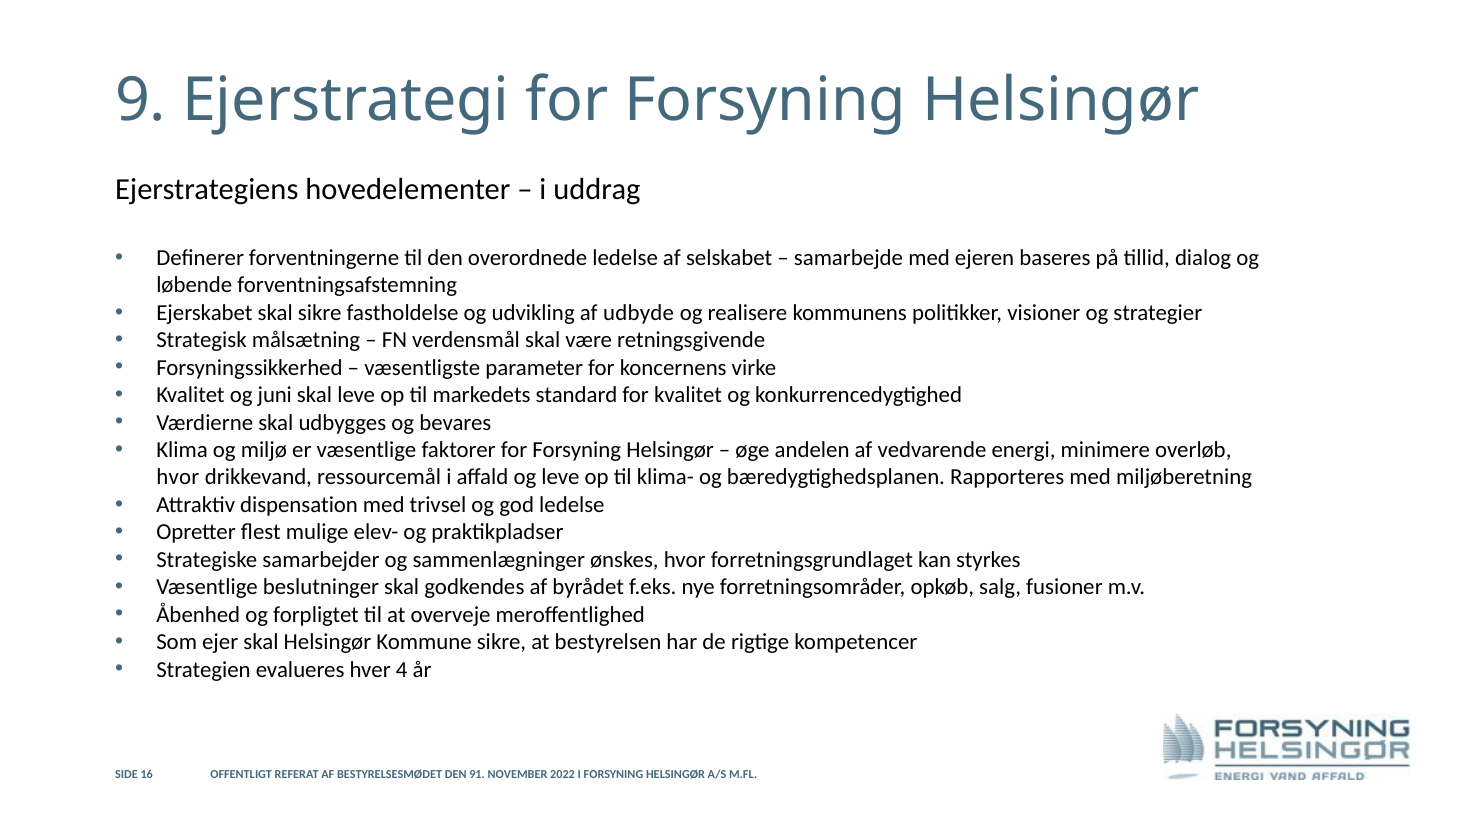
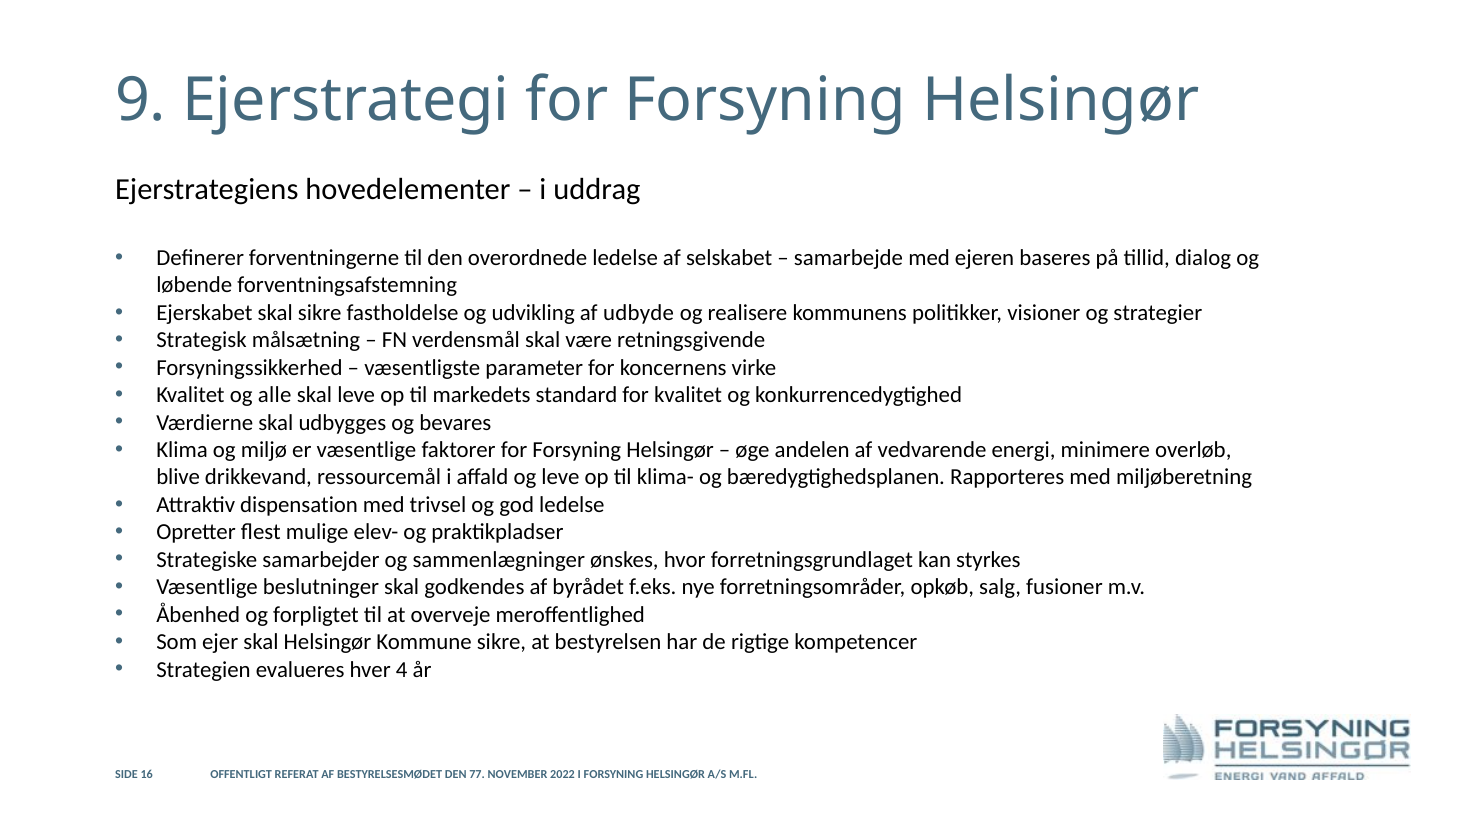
juni: juni -> alle
hvor at (178, 477): hvor -> blive
91: 91 -> 77
